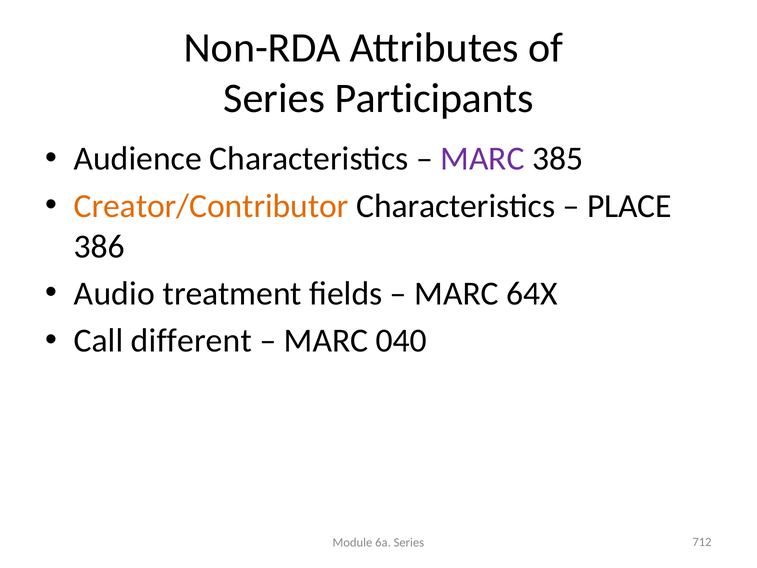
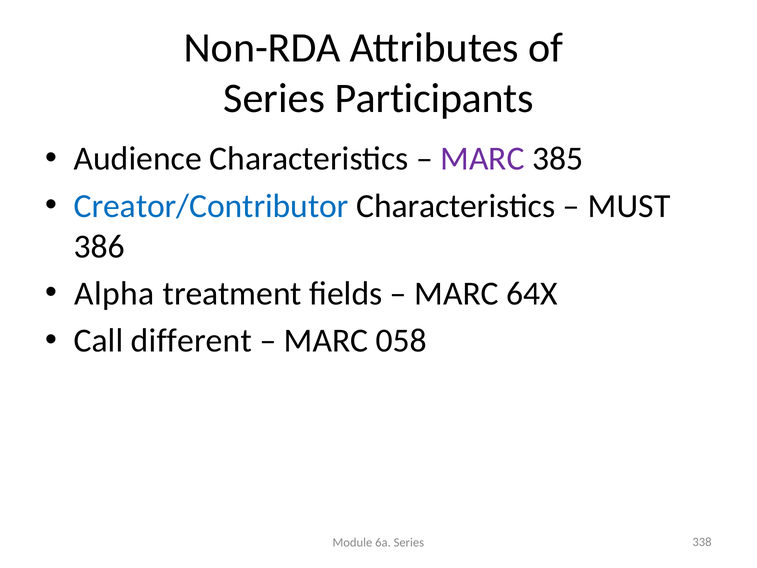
Creator/Contributor colour: orange -> blue
PLACE: PLACE -> MUST
Audio: Audio -> Alpha
040: 040 -> 058
712: 712 -> 338
